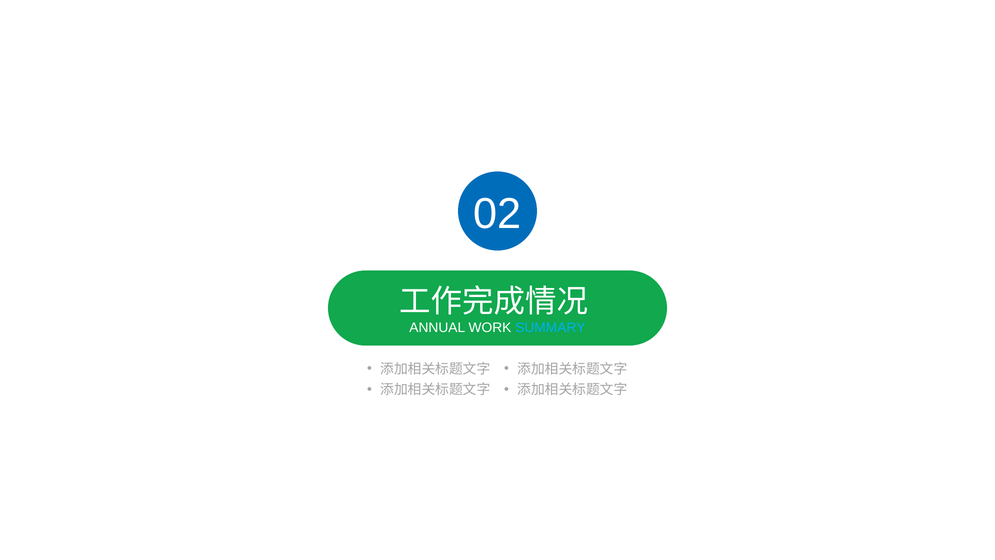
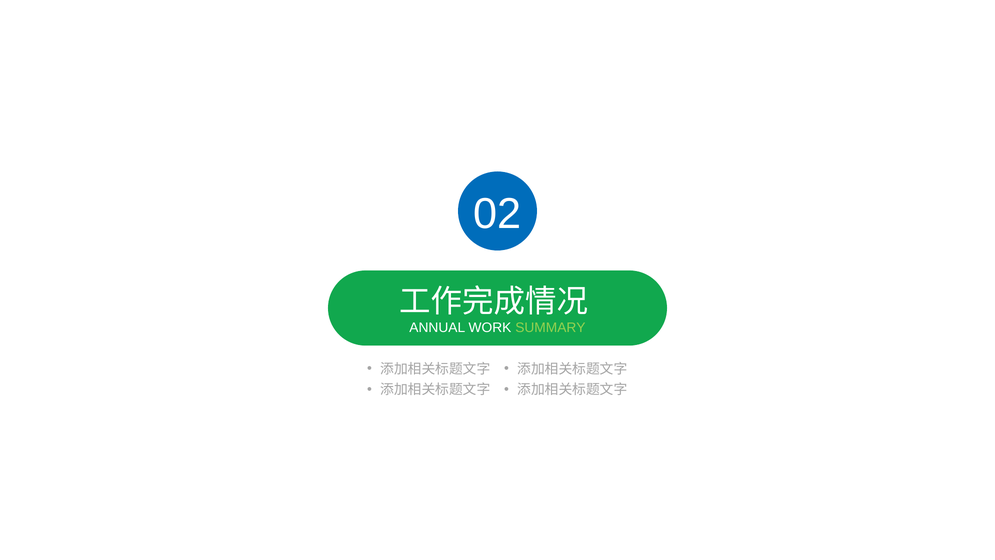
SUMMARY colour: light blue -> light green
